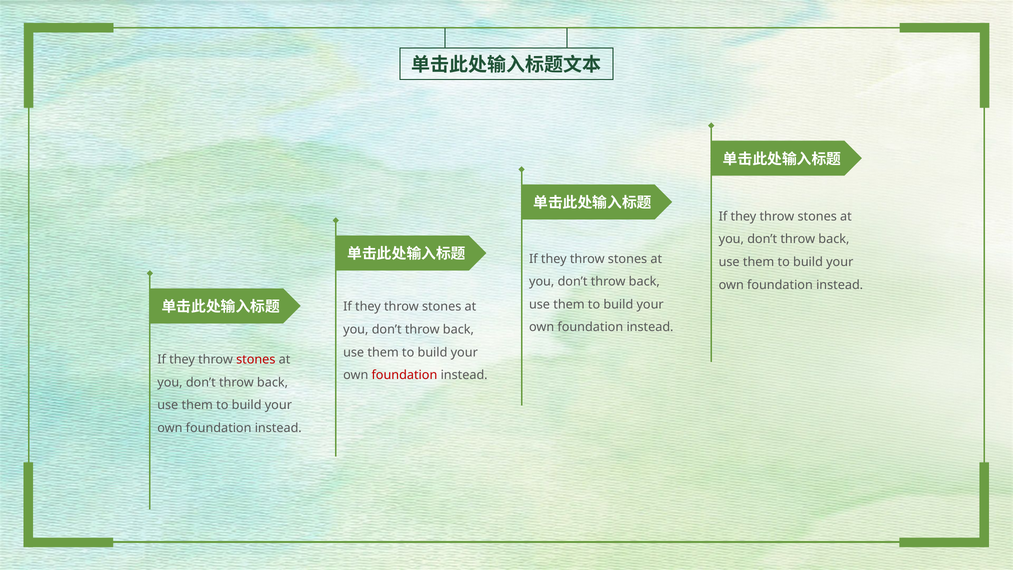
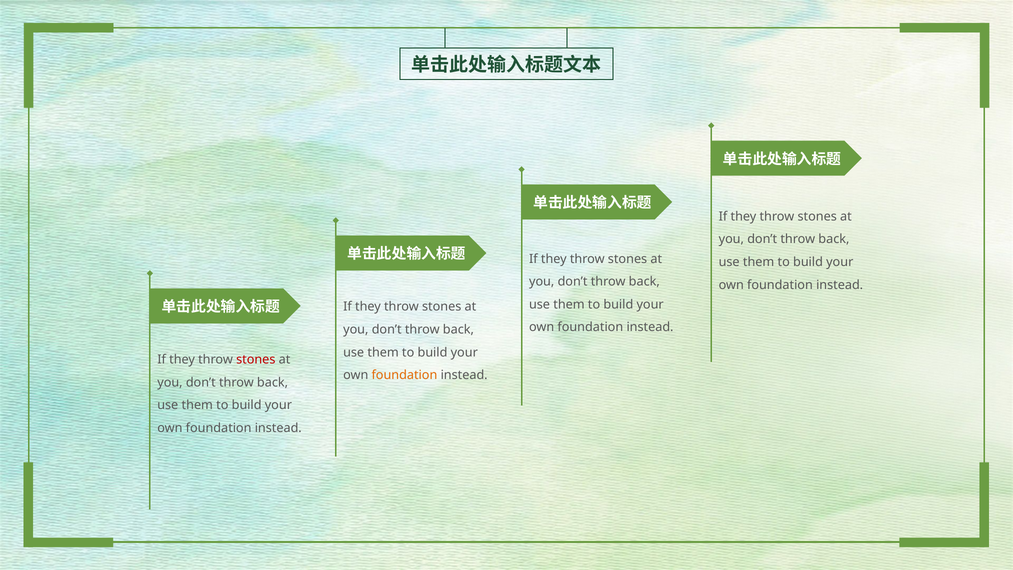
foundation at (404, 375) colour: red -> orange
